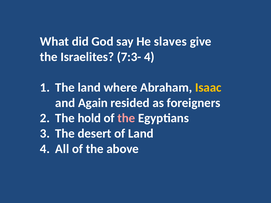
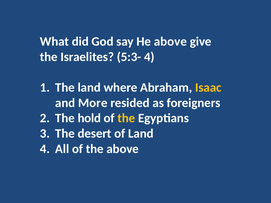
He slaves: slaves -> above
7:3-: 7:3- -> 5:3-
Again: Again -> More
the at (126, 118) colour: pink -> yellow
